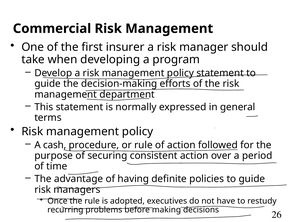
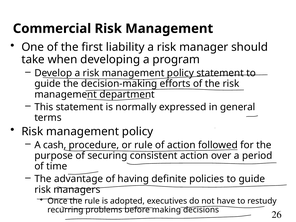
insurer: insurer -> liability
